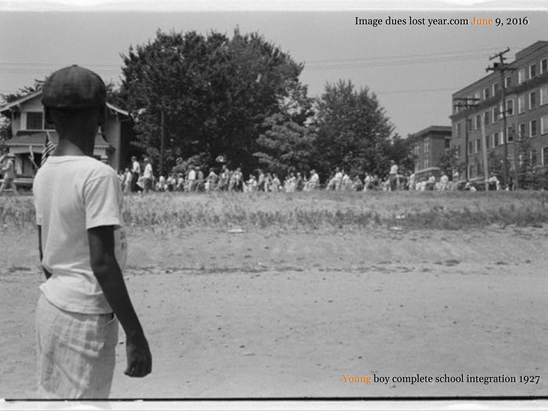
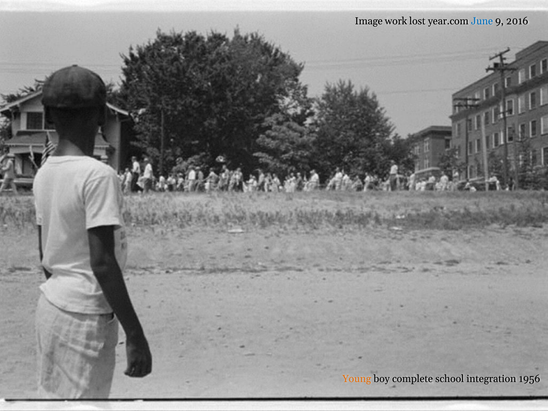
dues: dues -> work
June colour: orange -> blue
1927: 1927 -> 1956
